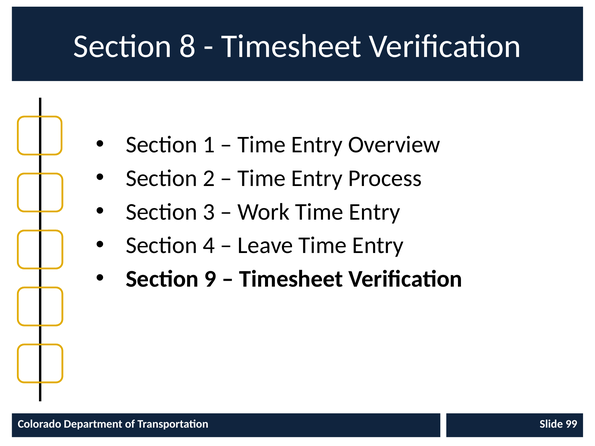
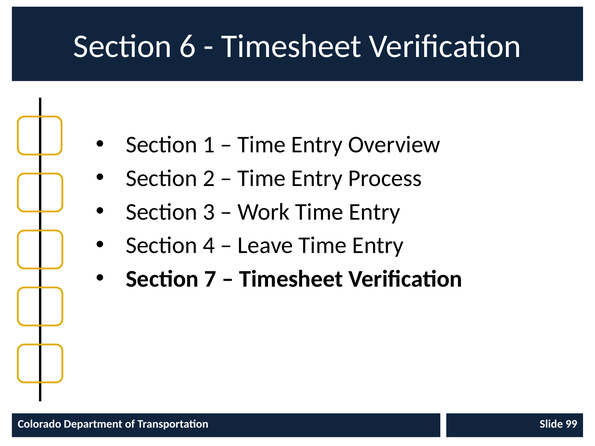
8: 8 -> 6
9: 9 -> 7
